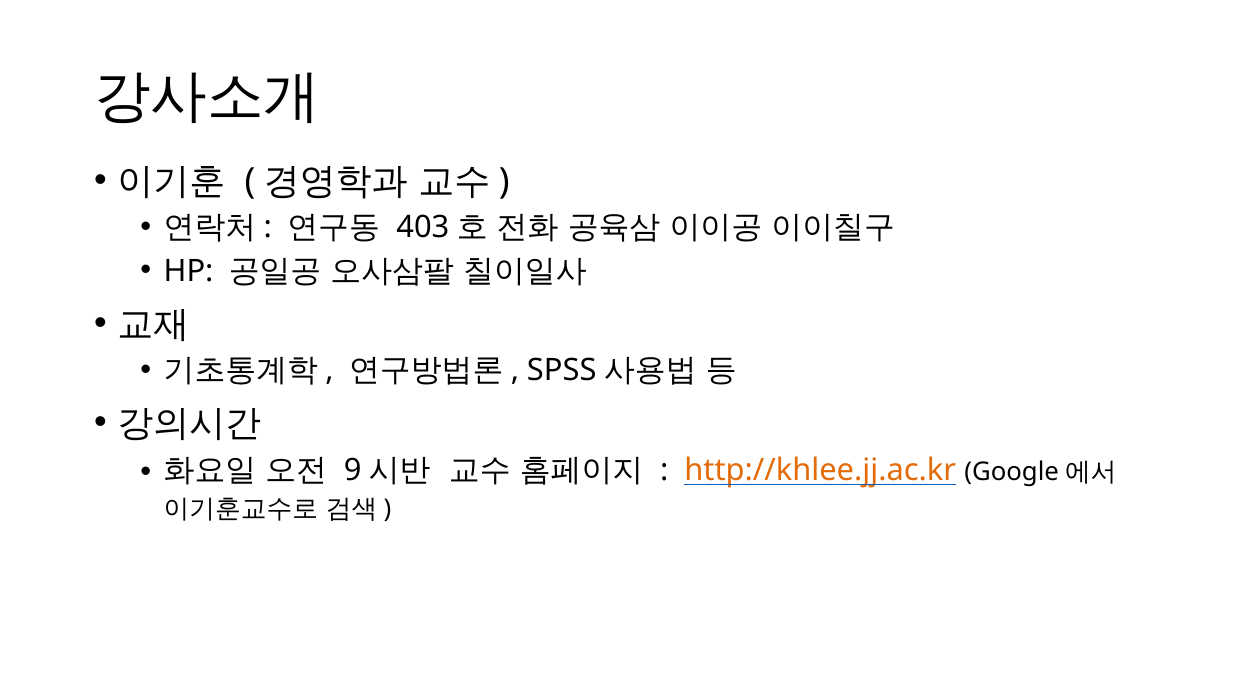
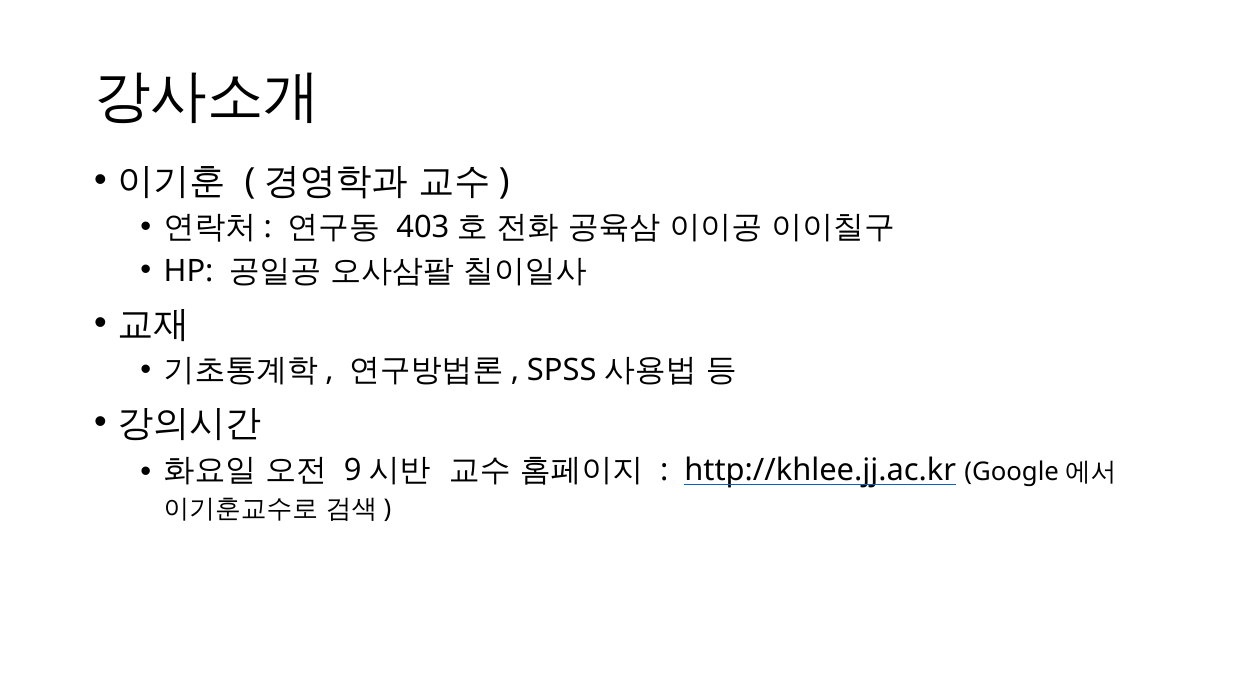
http://khlee.jj.ac.kr colour: orange -> black
